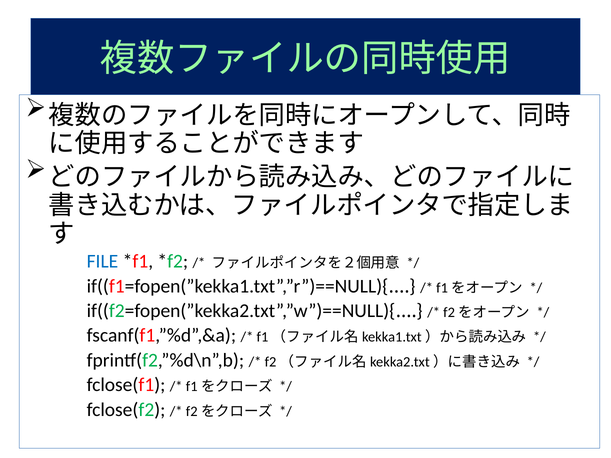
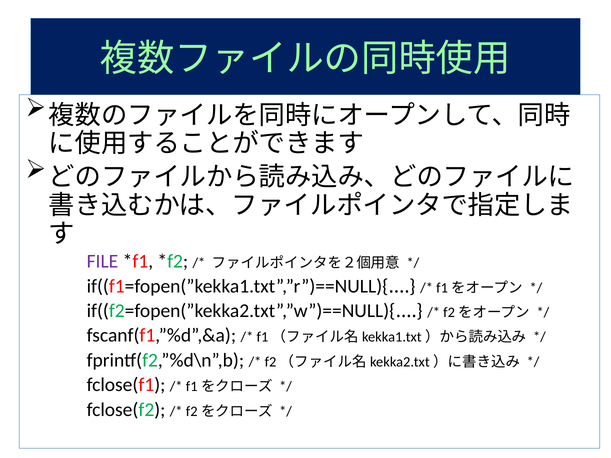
FILE colour: blue -> purple
